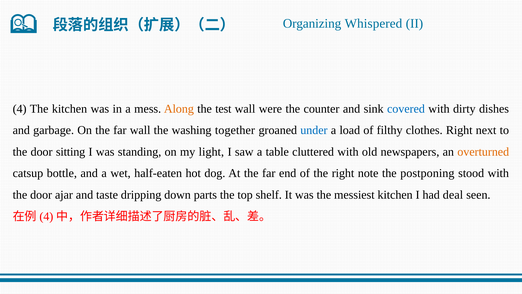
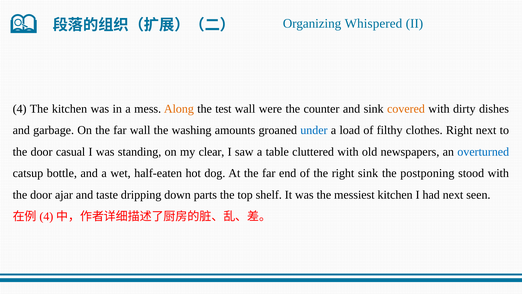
covered colour: blue -> orange
together: together -> amounts
sitting: sitting -> casual
light: light -> clear
overturned colour: orange -> blue
right note: note -> sink
had deal: deal -> next
